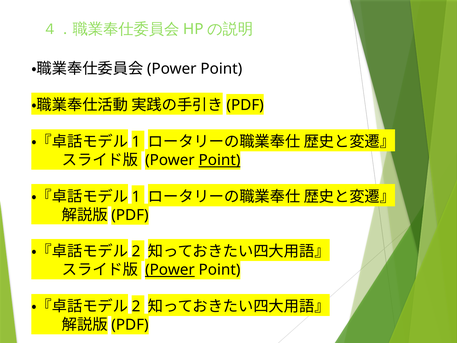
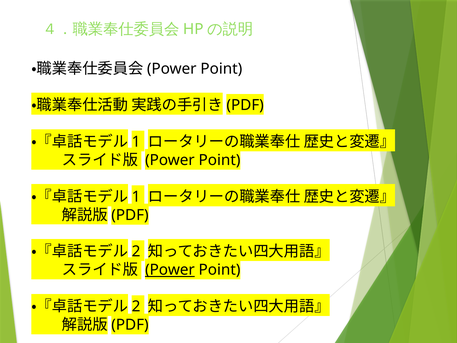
Point at (220, 160) underline: present -> none
